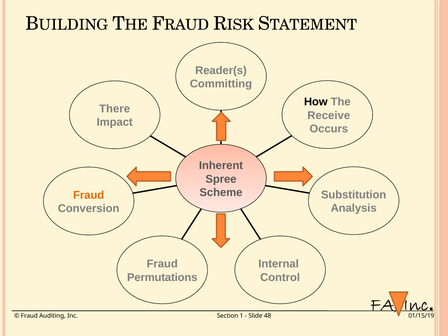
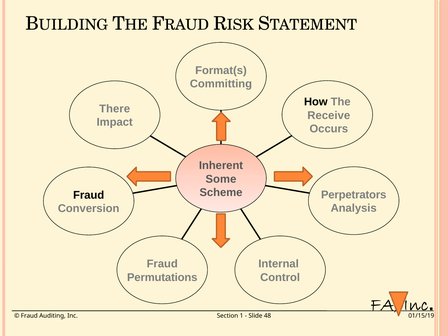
Reader(s: Reader(s -> Format(s
Spree: Spree -> Some
Substitution: Substitution -> Perpetrators
Fraud at (89, 195) colour: orange -> black
